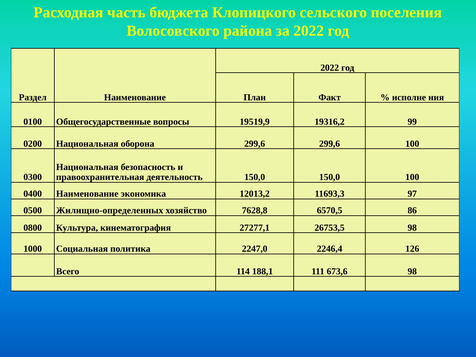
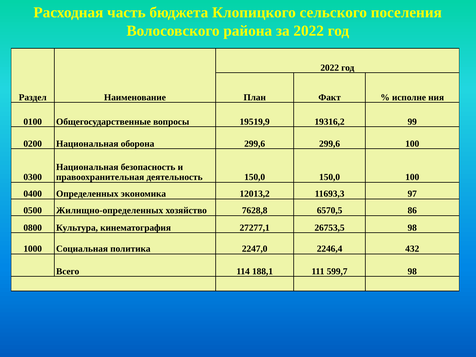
0400 Наименование: Наименование -> Определенных
126: 126 -> 432
673,6: 673,6 -> 599,7
